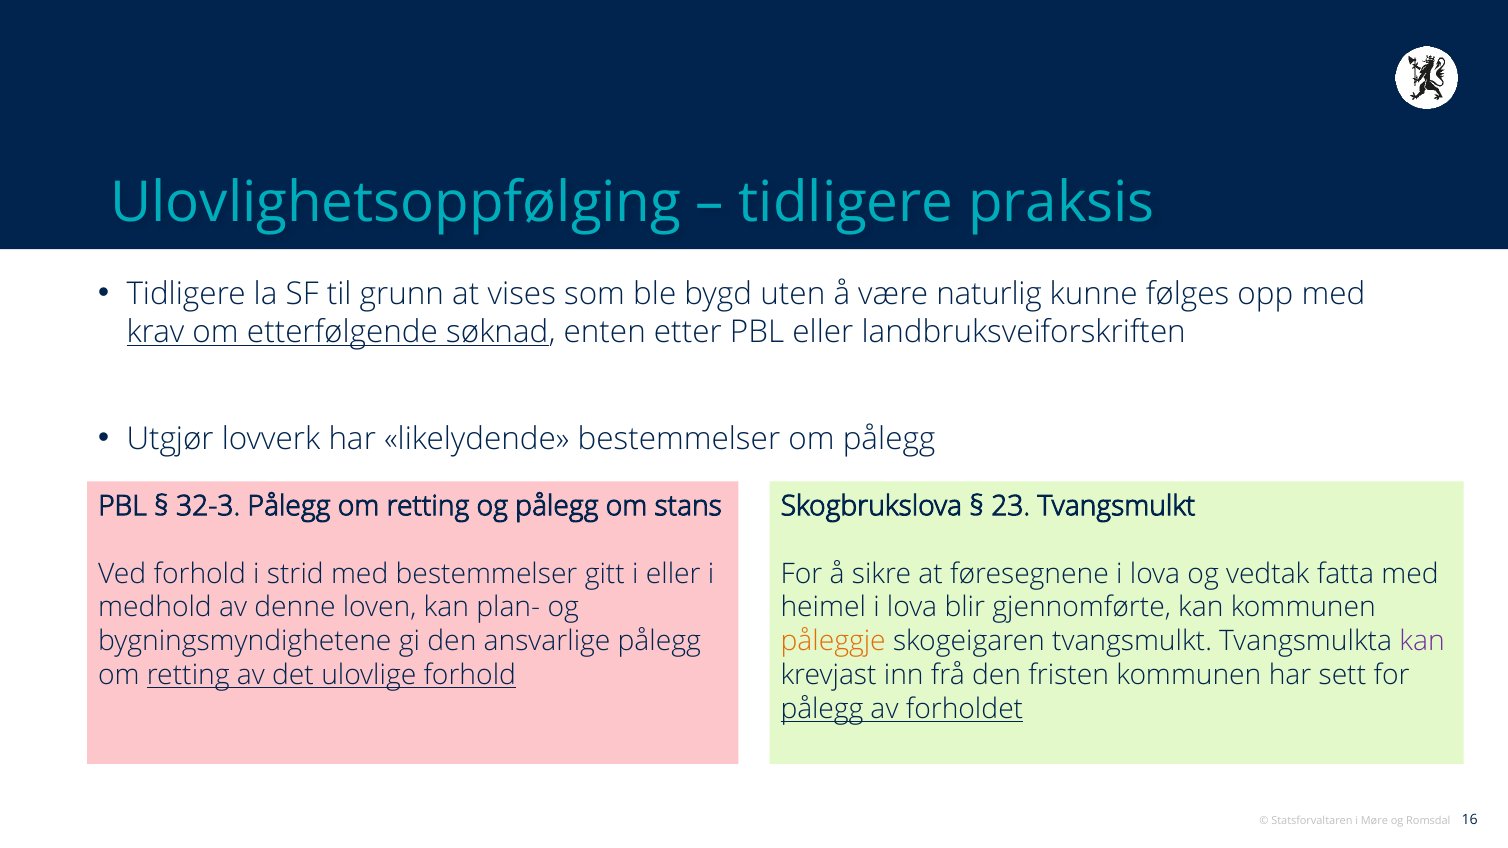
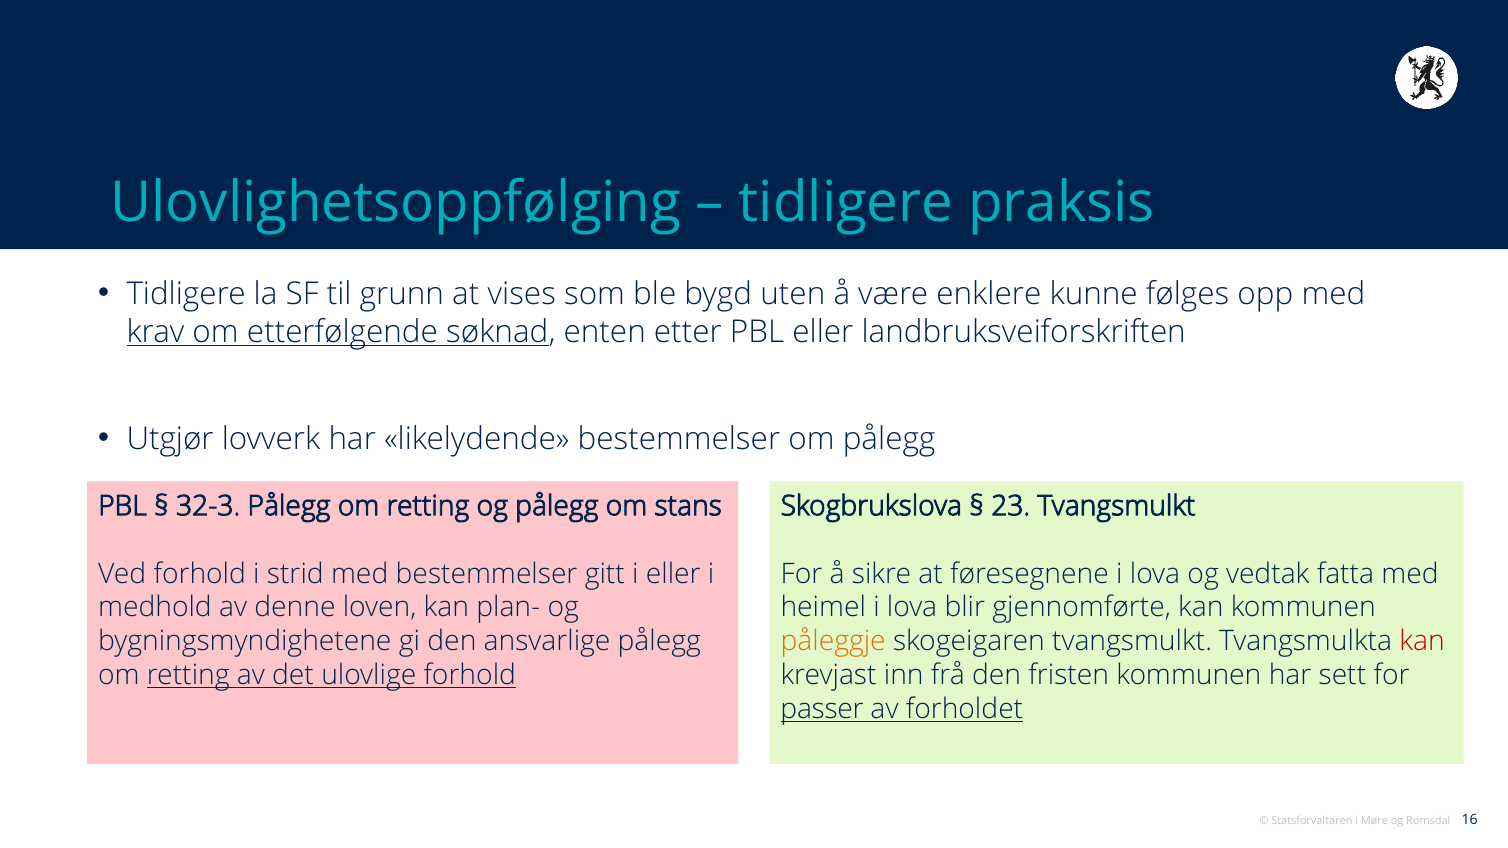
naturlig: naturlig -> enklere
kan at (1422, 642) colour: purple -> red
pålegg at (822, 710): pålegg -> passer
